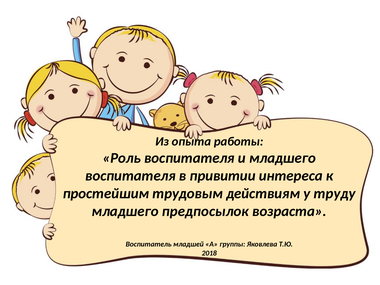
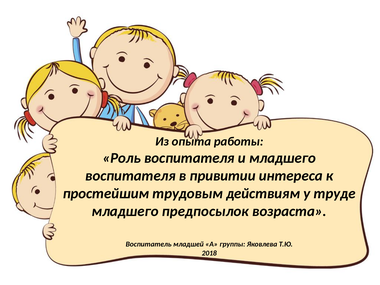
труду: труду -> труде
